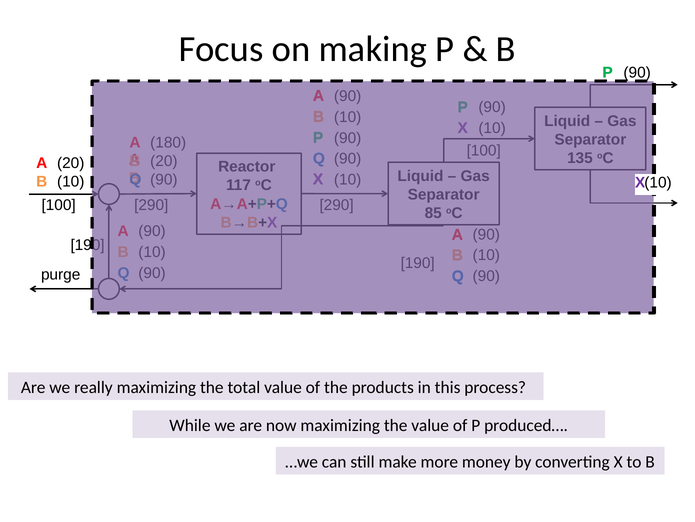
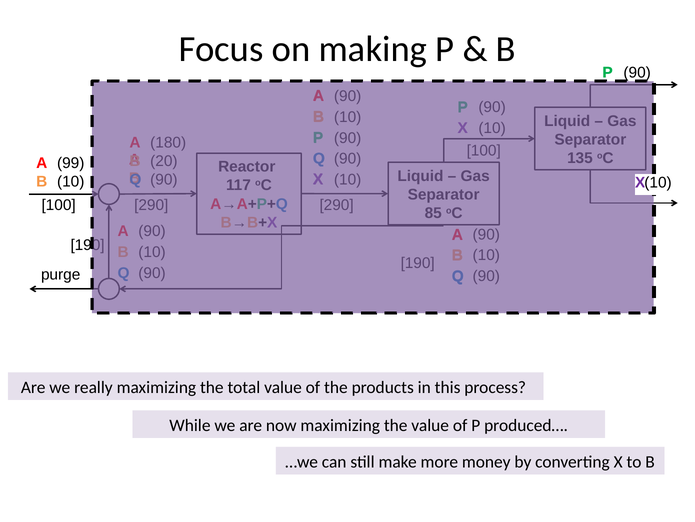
A 20: 20 -> 99
